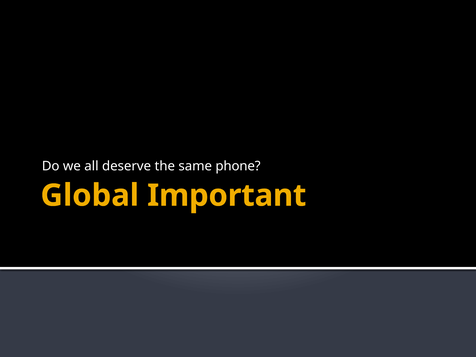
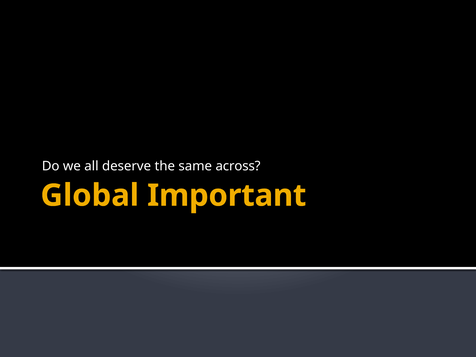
phone: phone -> across
